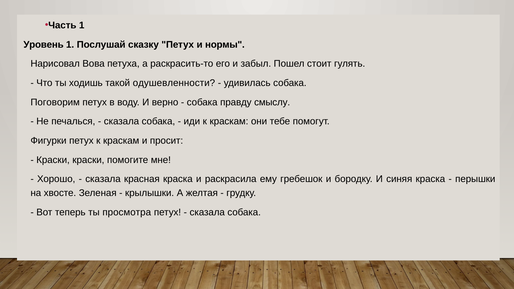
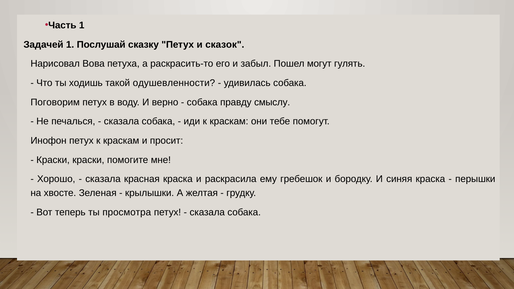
Уровень: Уровень -> Задачей
нормы: нормы -> сказок
стоит: стоит -> могут
Фигурки: Фигурки -> Инофон
